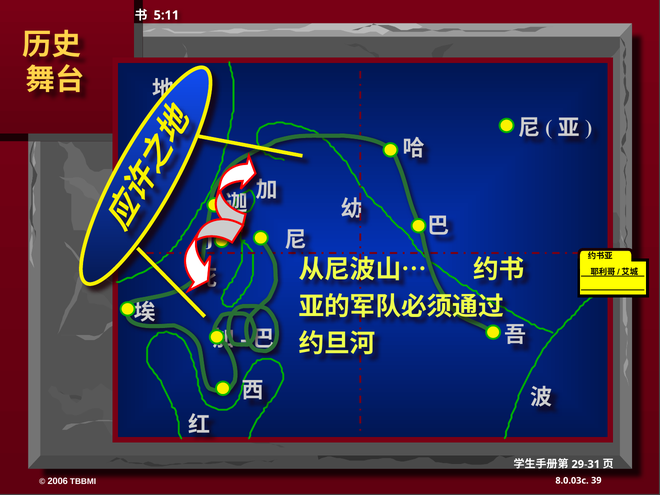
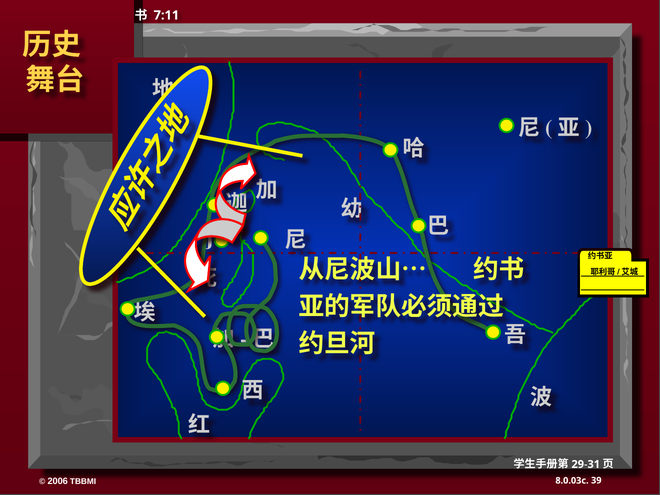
5:11: 5:11 -> 7:11
